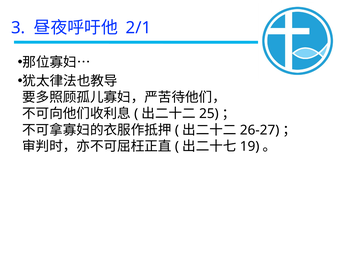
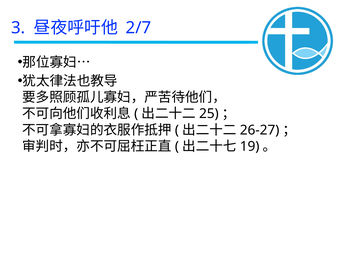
2/1: 2/1 -> 2/7
